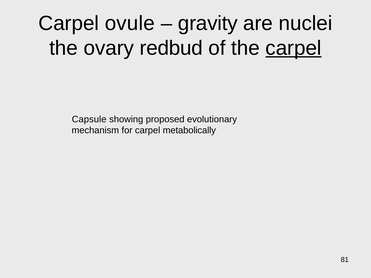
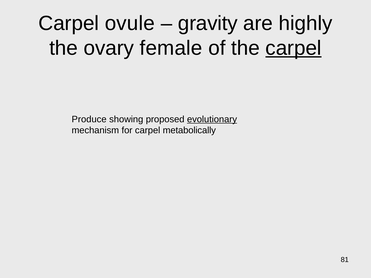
nuclei: nuclei -> highly
redbud: redbud -> female
Capsule: Capsule -> Produce
evolutionary underline: none -> present
